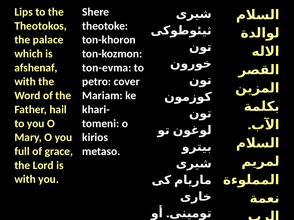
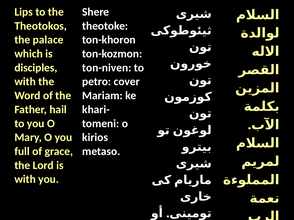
afshenaf: afshenaf -> disciples
ton-evma: ton-evma -> ton-niven
